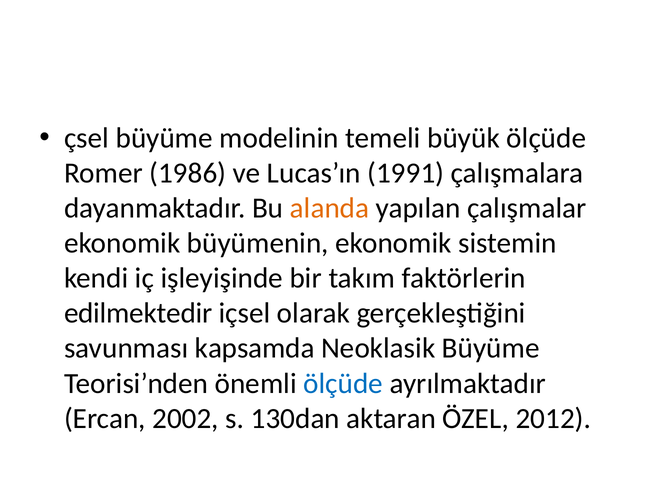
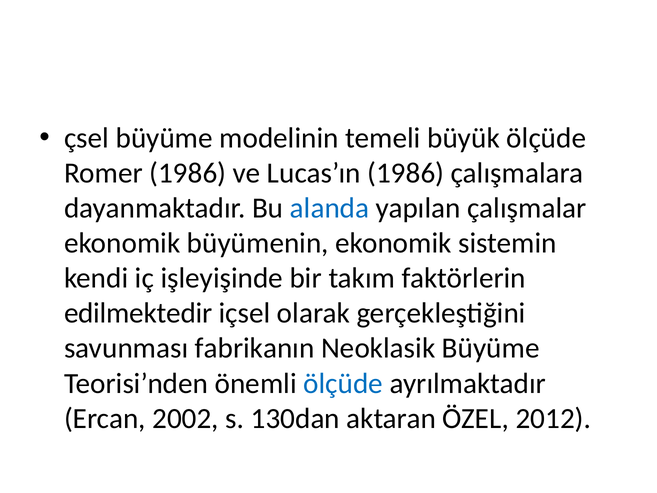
Lucas’ın 1991: 1991 -> 1986
alanda colour: orange -> blue
kapsamda: kapsamda -> fabrikanın
